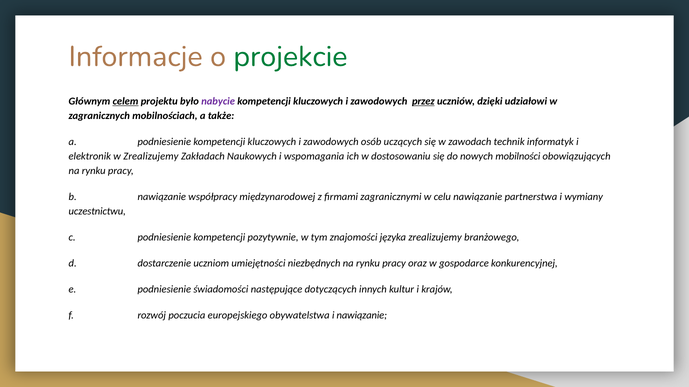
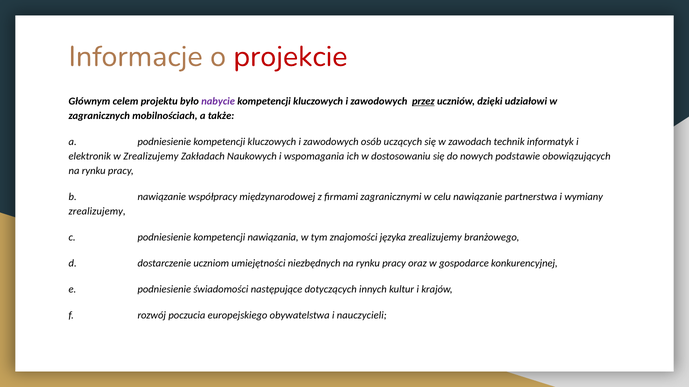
projekcie colour: green -> red
celem underline: present -> none
mobilności: mobilności -> podstawie
uczestnictwu at (97, 212): uczestnictwu -> zrealizujemy
pozytywnie: pozytywnie -> nawiązania
i nawiązanie: nawiązanie -> nauczycieli
